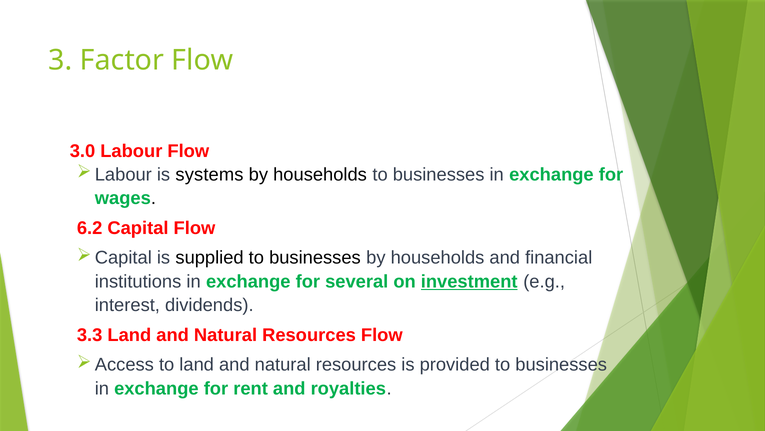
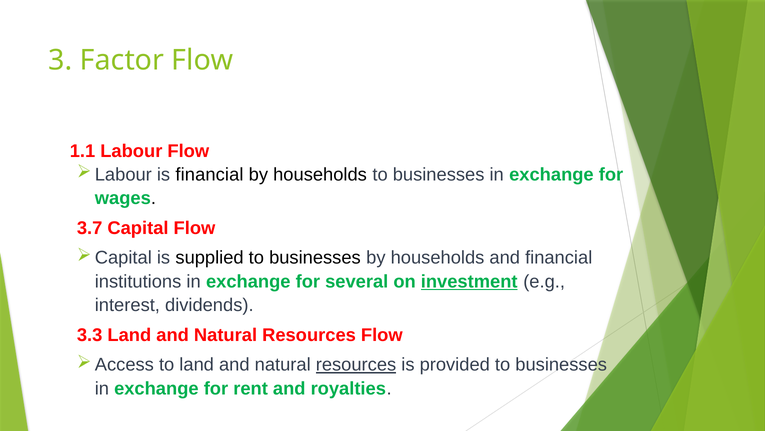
3.0: 3.0 -> 1.1
is systems: systems -> financial
6.2: 6.2 -> 3.7
resources at (356, 364) underline: none -> present
